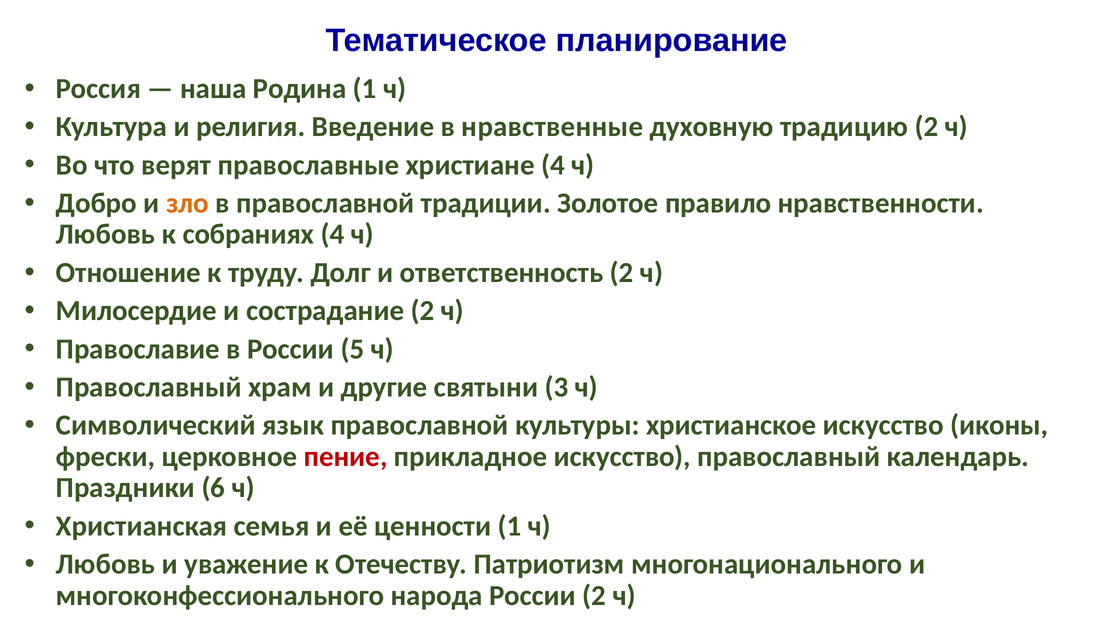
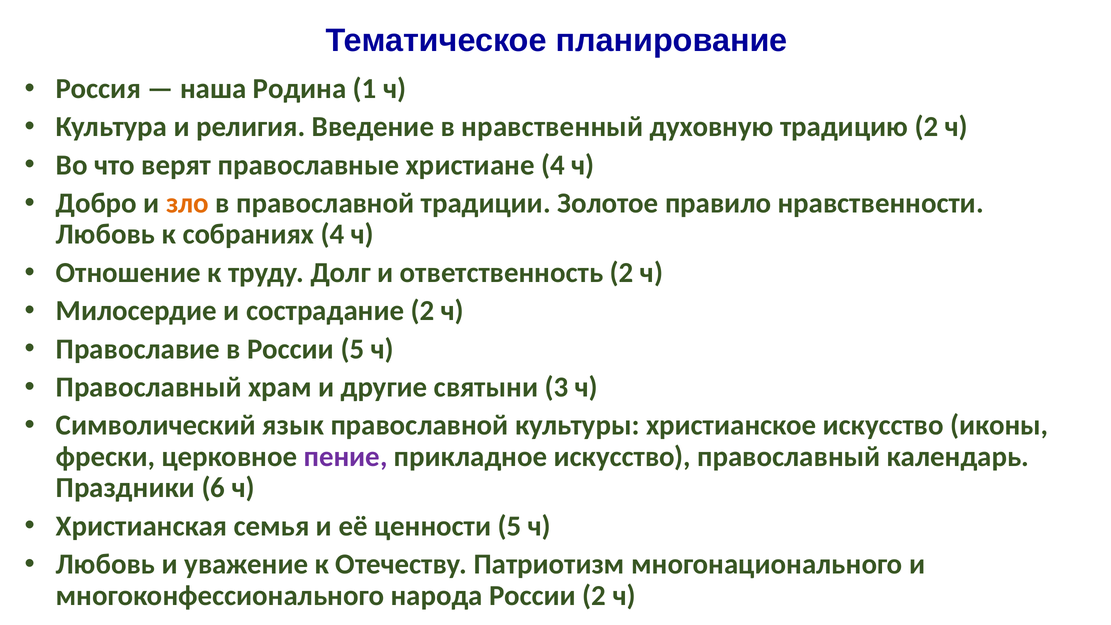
нравственные: нравственные -> нравственный
пение colour: red -> purple
ценности 1: 1 -> 5
